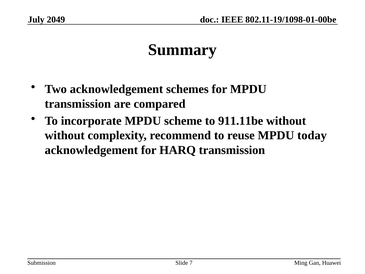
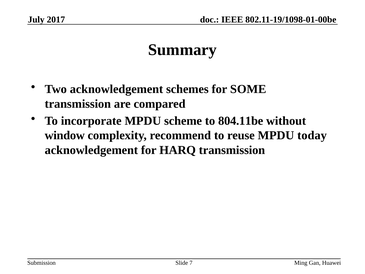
2049: 2049 -> 2017
for MPDU: MPDU -> SOME
911.11be: 911.11be -> 804.11be
without at (65, 135): without -> window
